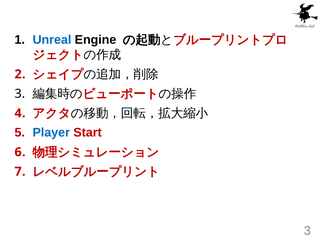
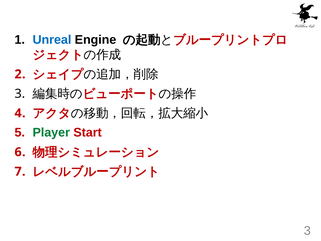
Player colour: blue -> green
